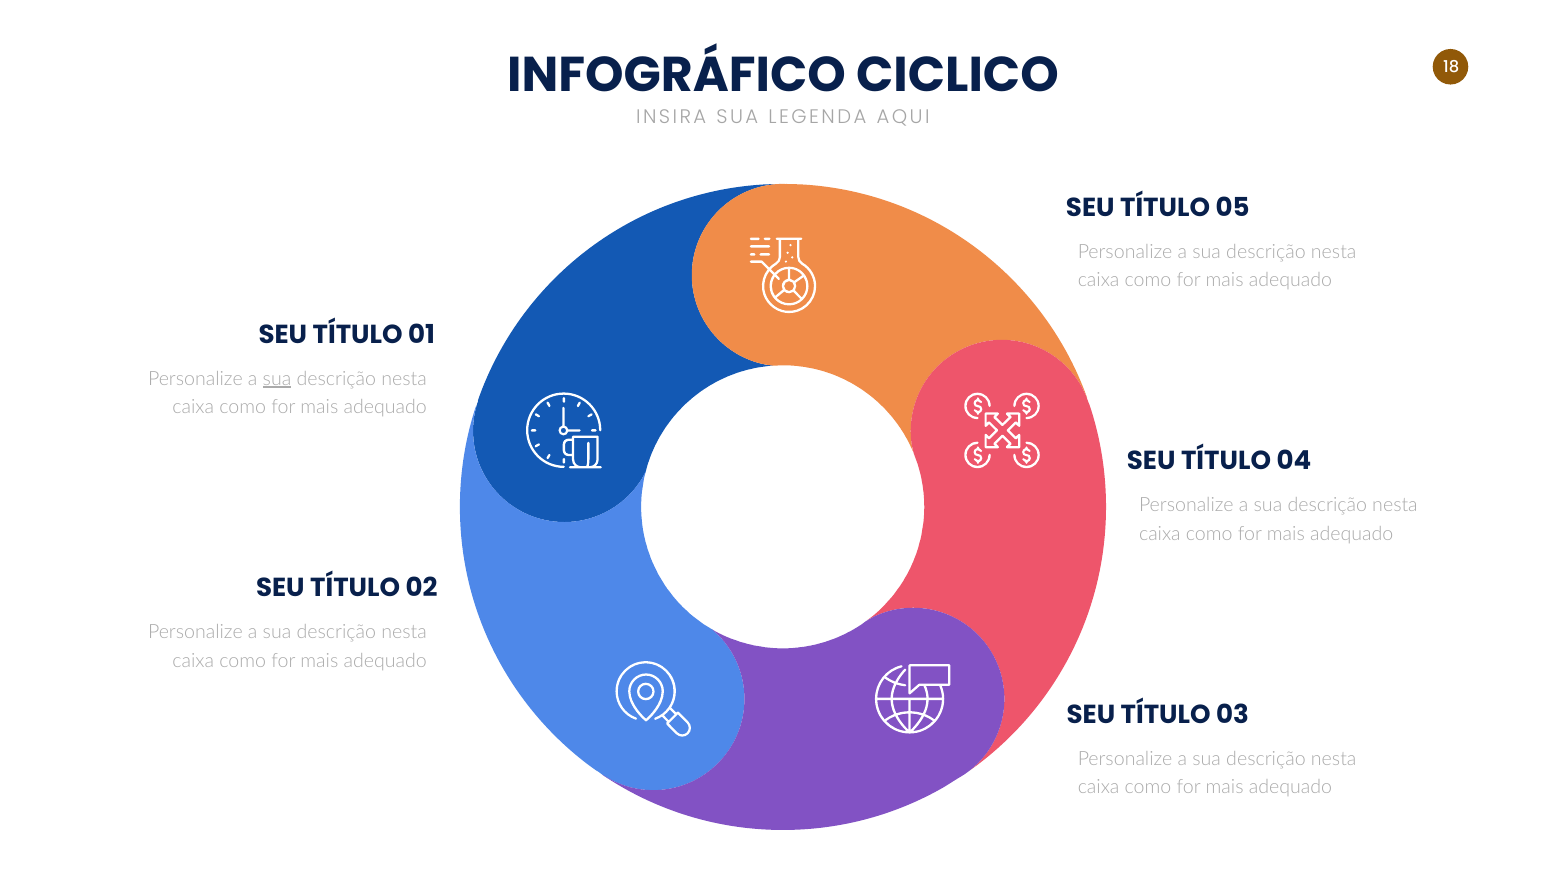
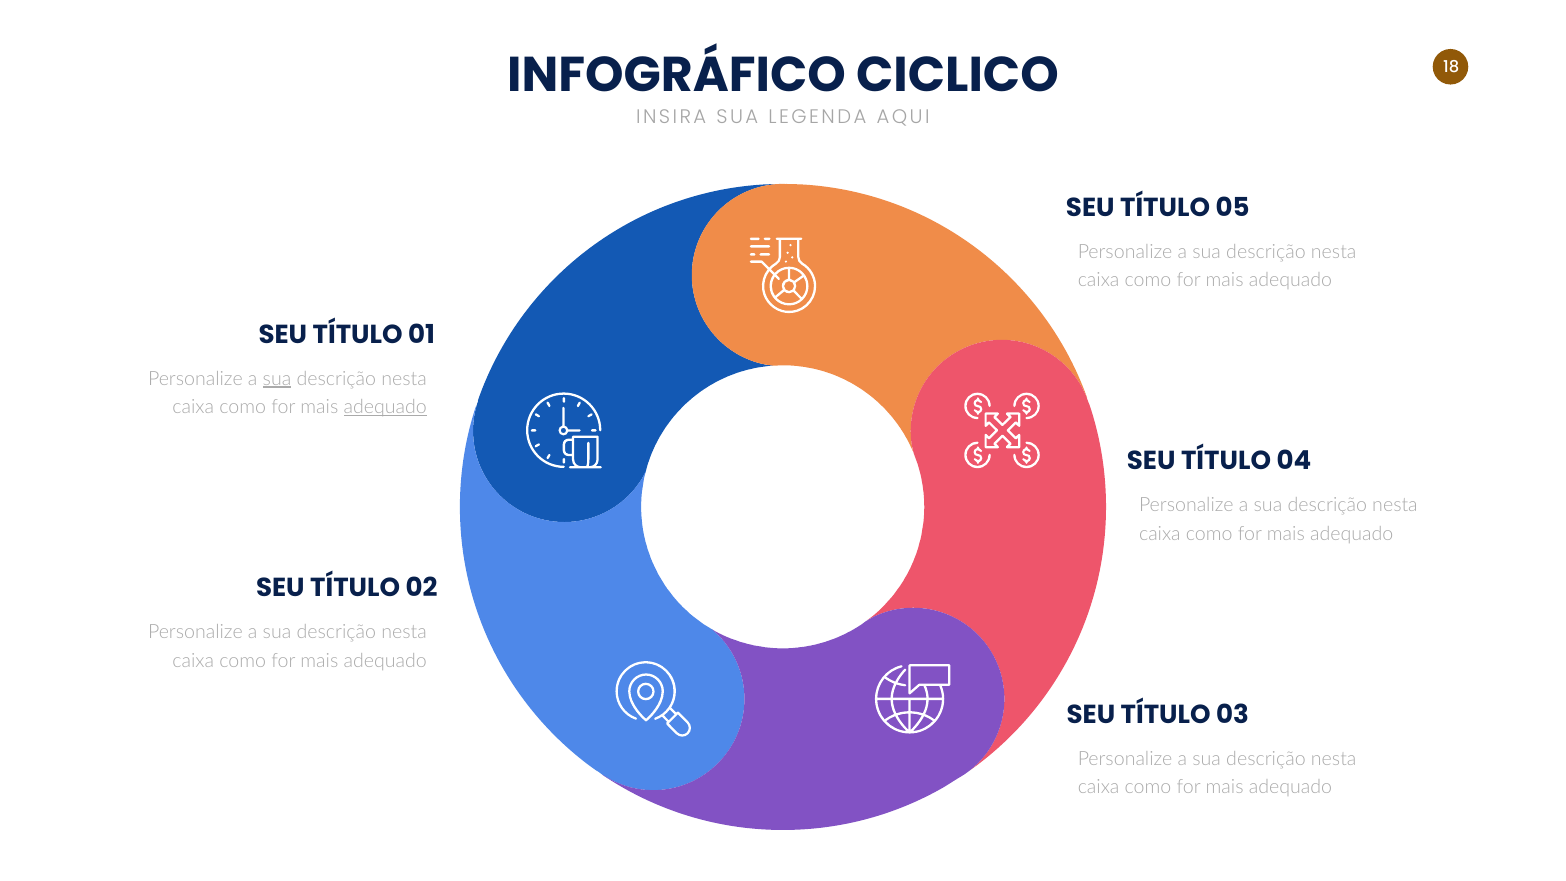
adequado at (385, 407) underline: none -> present
